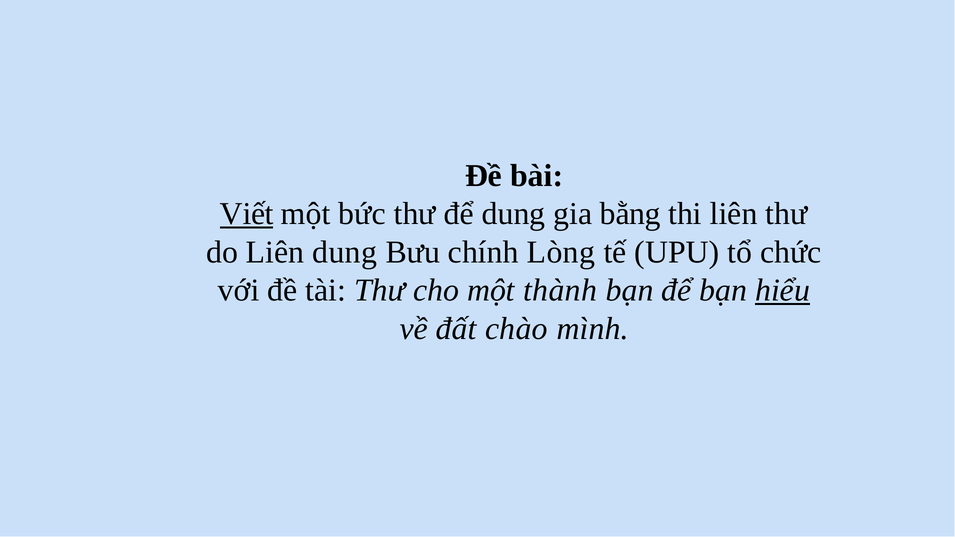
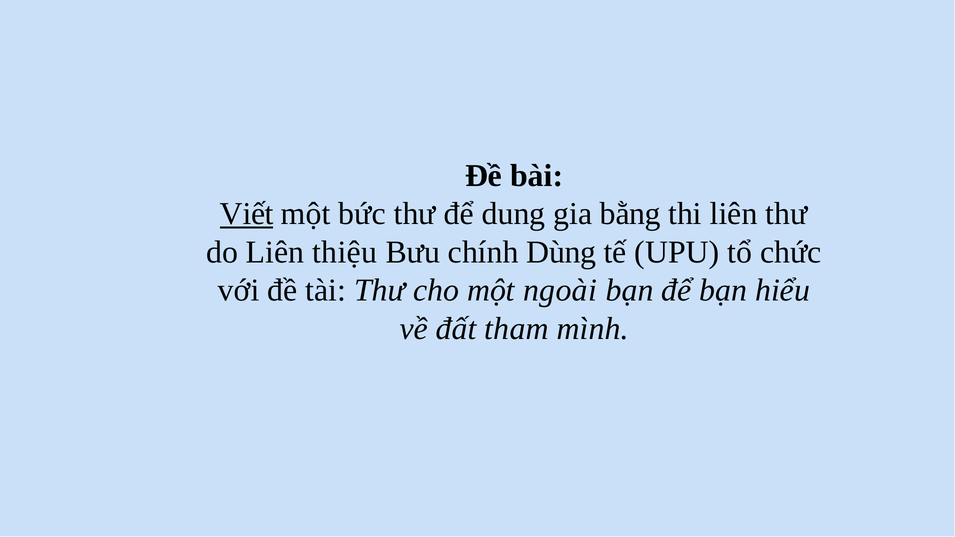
Liên dung: dung -> thiệu
Lòng: Lòng -> Dùng
thành: thành -> ngoài
hiểu underline: present -> none
chào: chào -> tham
